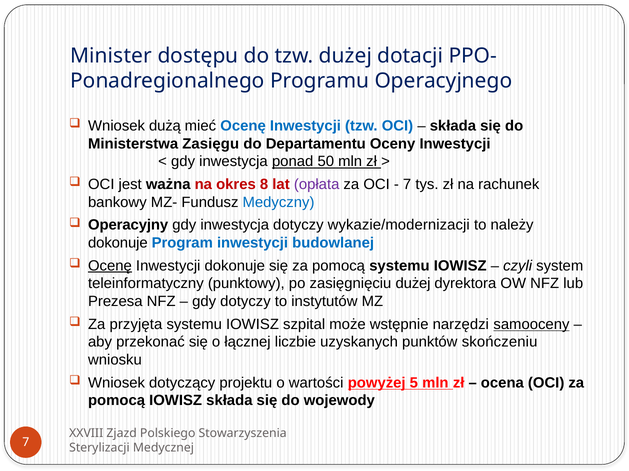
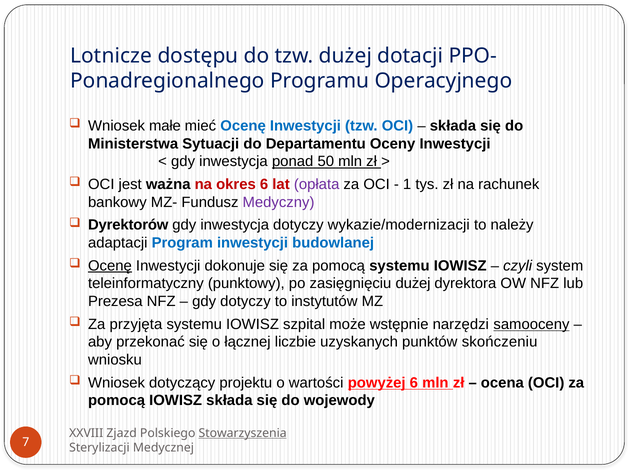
Minister: Minister -> Lotnicze
dużą: dużą -> małe
Zasięgu: Zasięgu -> Sytuacji
okres 8: 8 -> 6
7 at (407, 185): 7 -> 1
Medyczny colour: blue -> purple
Operacyjny: Operacyjny -> Dyrektorów
dokonuje at (118, 243): dokonuje -> adaptacji
powyżej 5: 5 -> 6
Stowarzyszenia underline: none -> present
